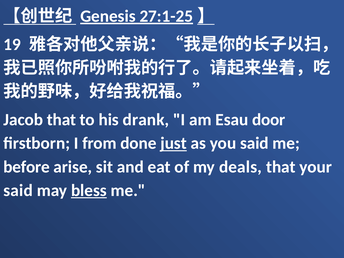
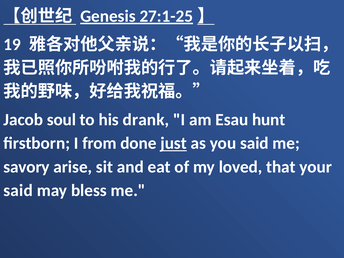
Jacob that: that -> soul
door: door -> hunt
before: before -> savory
deals: deals -> loved
bless underline: present -> none
